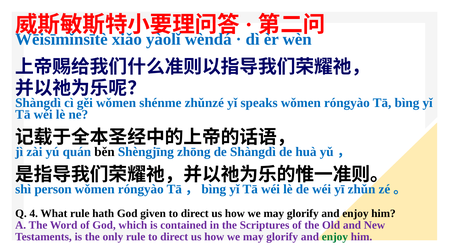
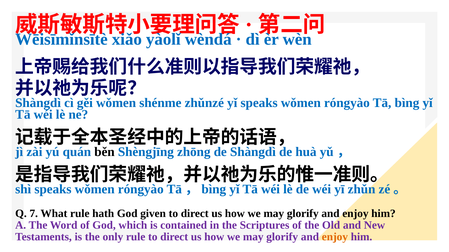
shì person: person -> speaks
4: 4 -> 7
enjoy at (335, 237) colour: green -> orange
